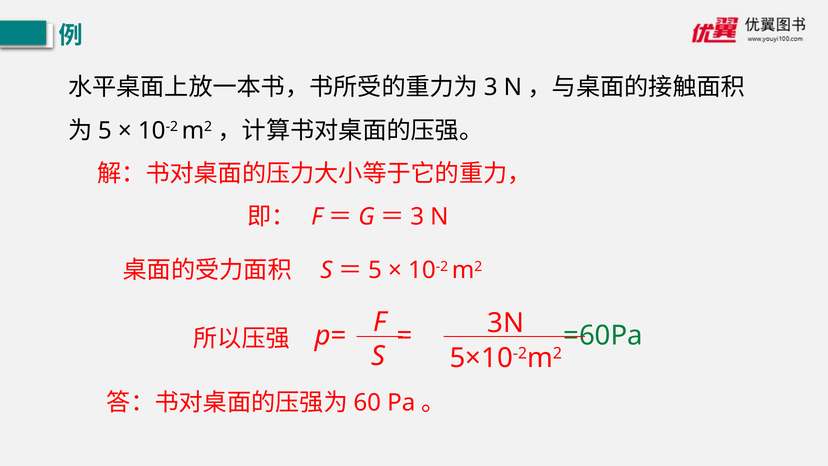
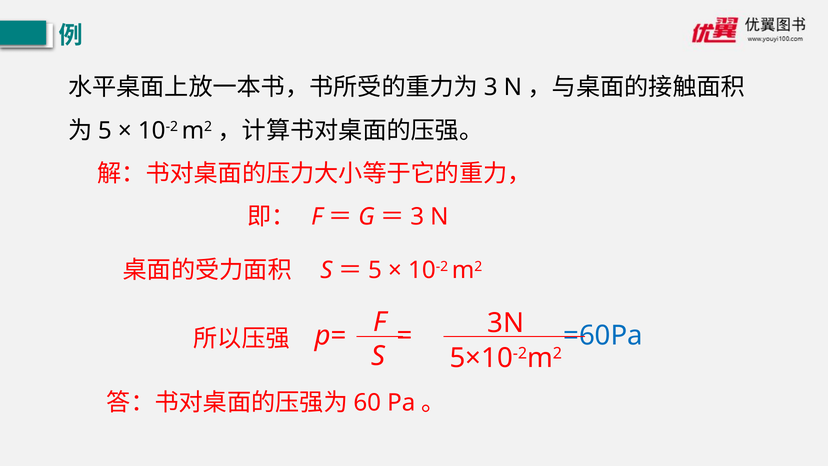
=60Pa colour: green -> blue
